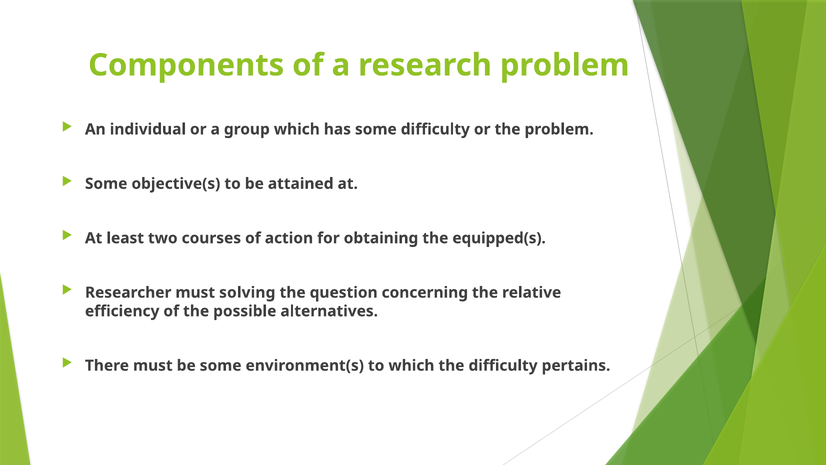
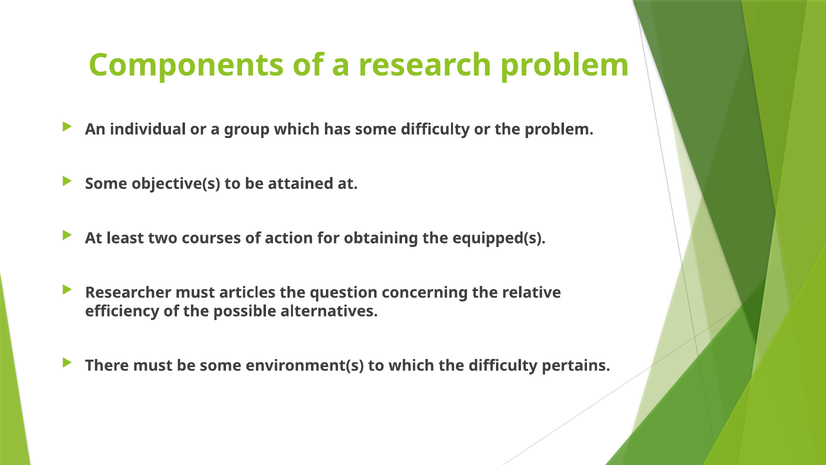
solving: solving -> articles
